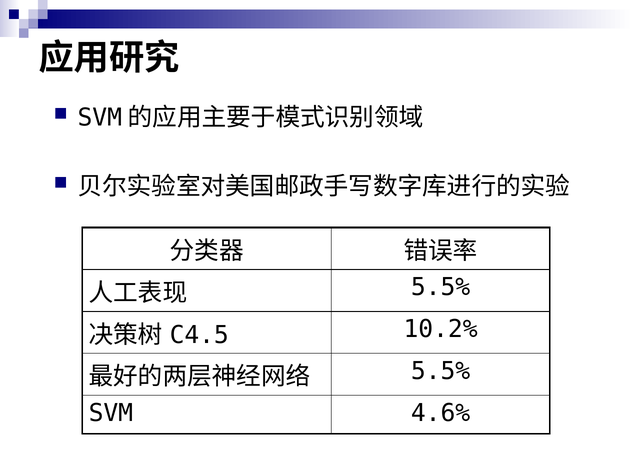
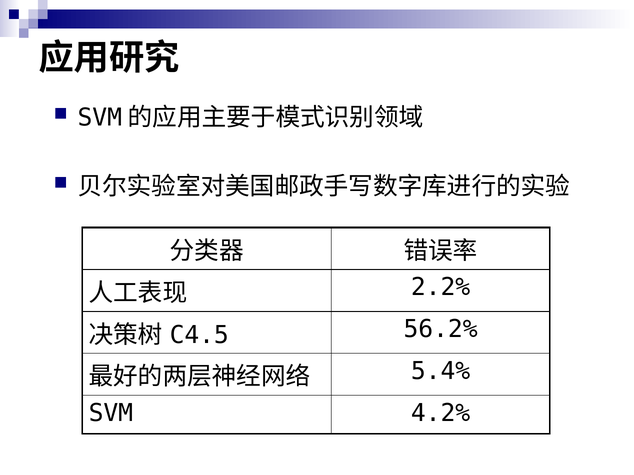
5.5% at (441, 288): 5.5% -> 2.2%
10.2%: 10.2% -> 56.2%
5.5% at (441, 372): 5.5% -> 5.4%
4.6%: 4.6% -> 4.2%
